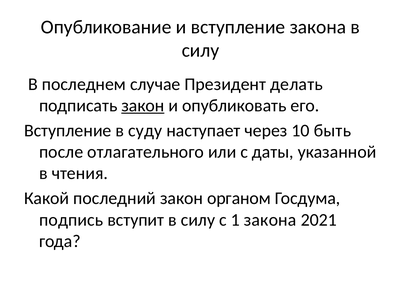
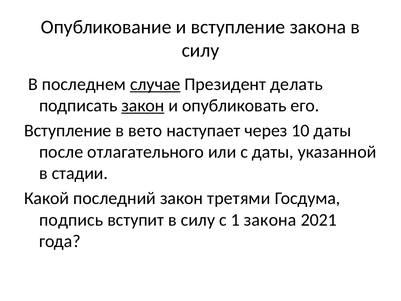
случае underline: none -> present
суду: суду -> вето
10 быть: быть -> даты
чтения: чтения -> стадии
органом: органом -> третями
